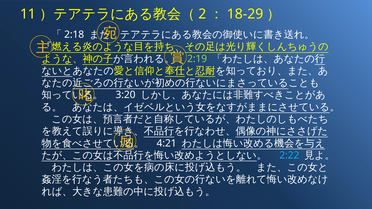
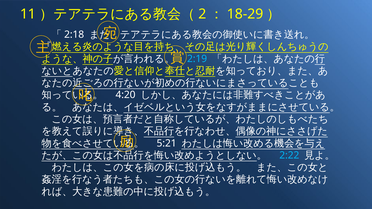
2:19 colour: light green -> light blue
3:20: 3:20 -> 4:20
4:21: 4:21 -> 5:21
